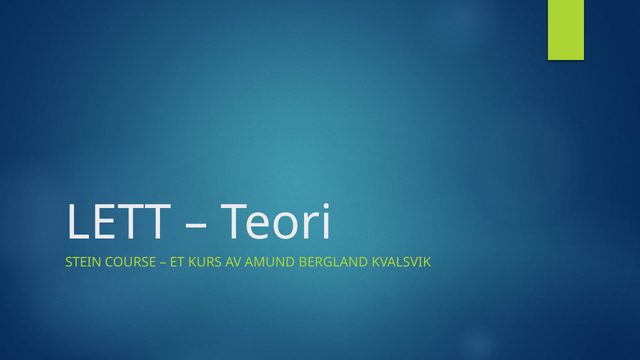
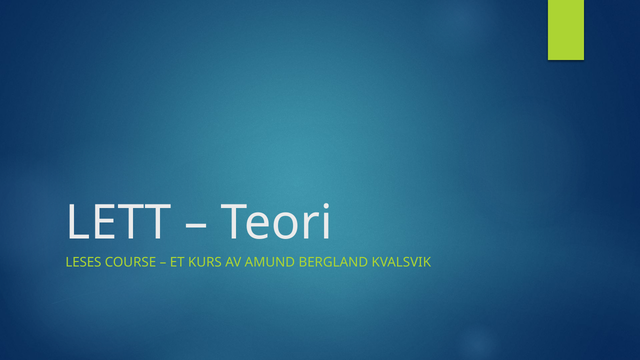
STEIN: STEIN -> LESES
